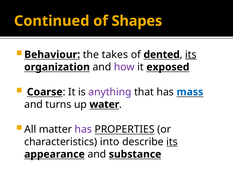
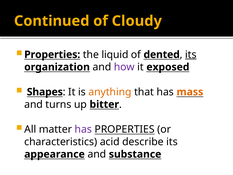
Shapes: Shapes -> Cloudy
Behaviour at (52, 55): Behaviour -> Properties
takes: takes -> liquid
Coarse: Coarse -> Shapes
anything colour: purple -> orange
mass colour: blue -> orange
water: water -> bitter
into: into -> acid
its at (172, 142) underline: present -> none
